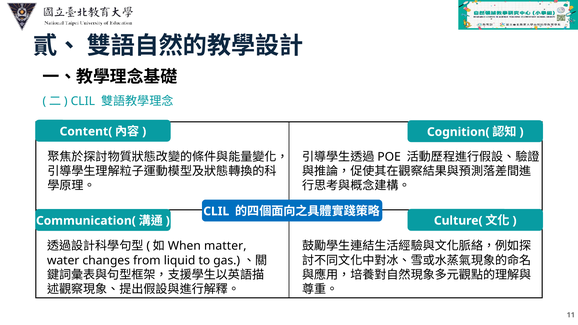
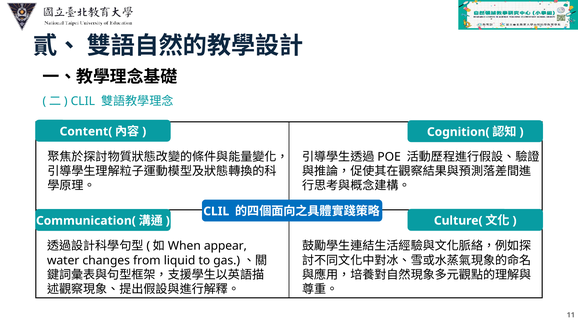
matter: matter -> appear
